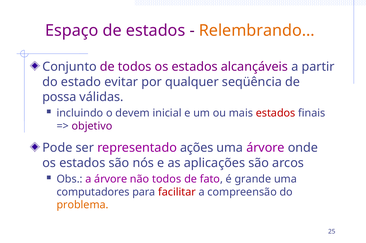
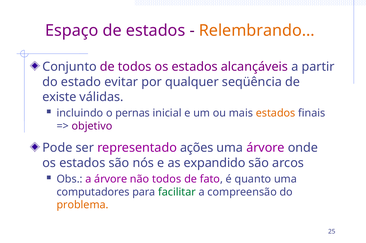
possa: possa -> existe
devem: devem -> pernas
estados at (276, 113) colour: red -> orange
aplicações: aplicações -> expandido
grande: grande -> quanto
facilitar colour: red -> green
